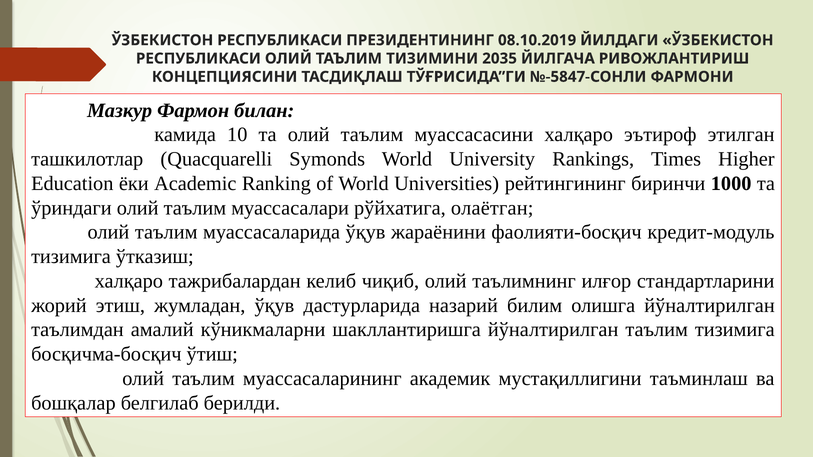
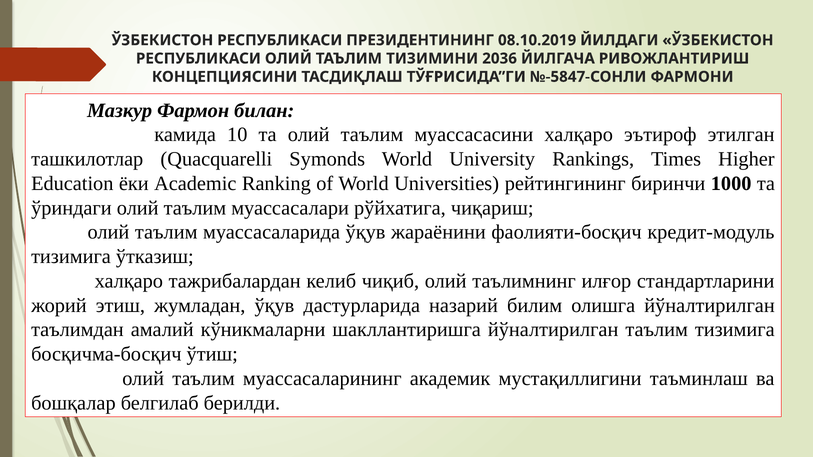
2035: 2035 -> 2036
олаётган: олаётган -> чиқариш
